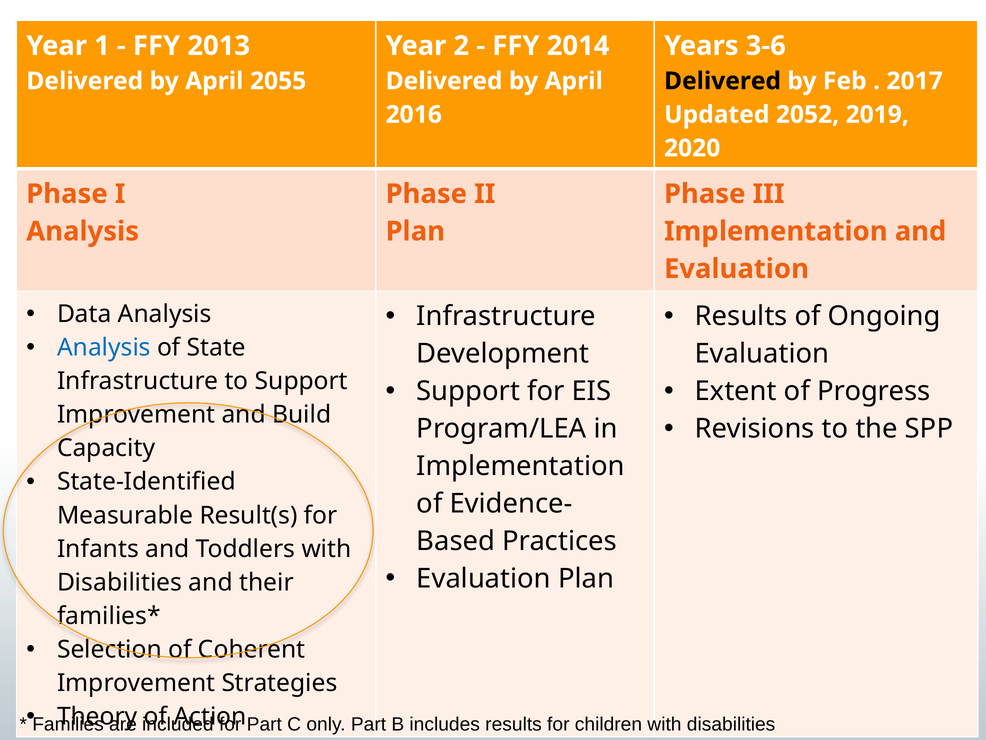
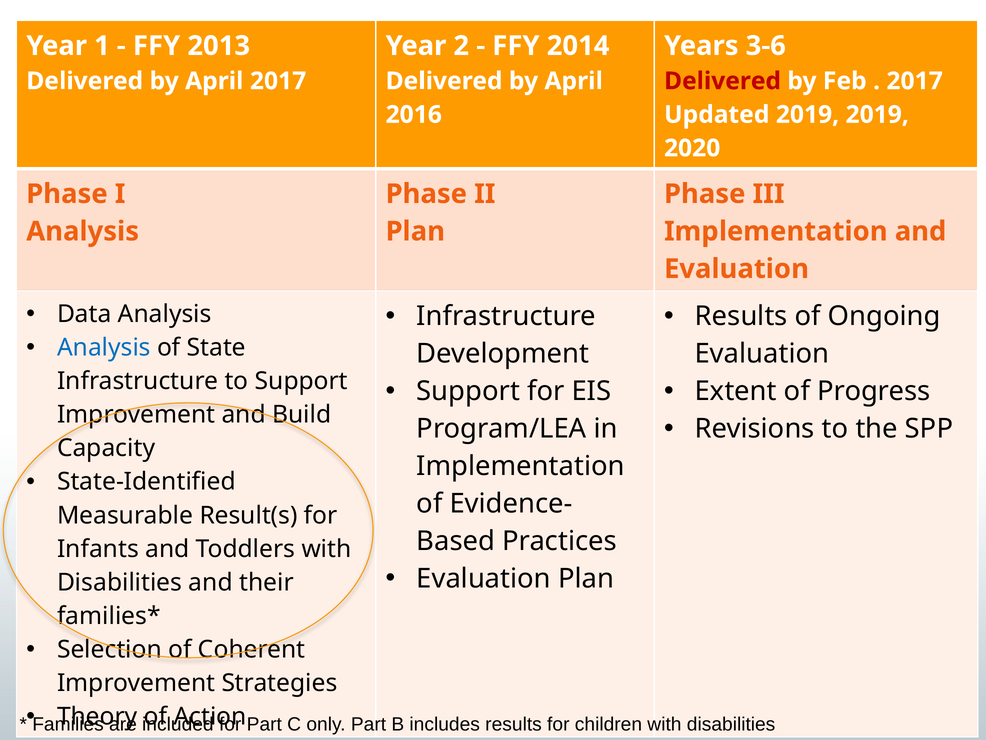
April 2055: 2055 -> 2017
Delivered at (723, 81) colour: black -> red
Updated 2052: 2052 -> 2019
